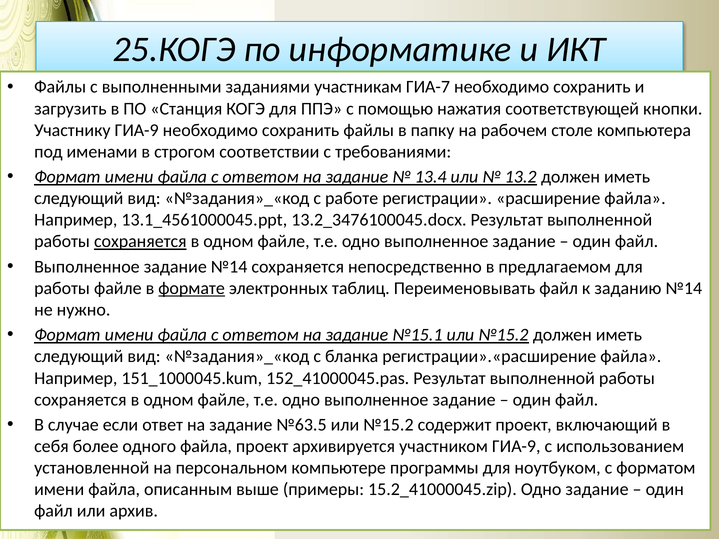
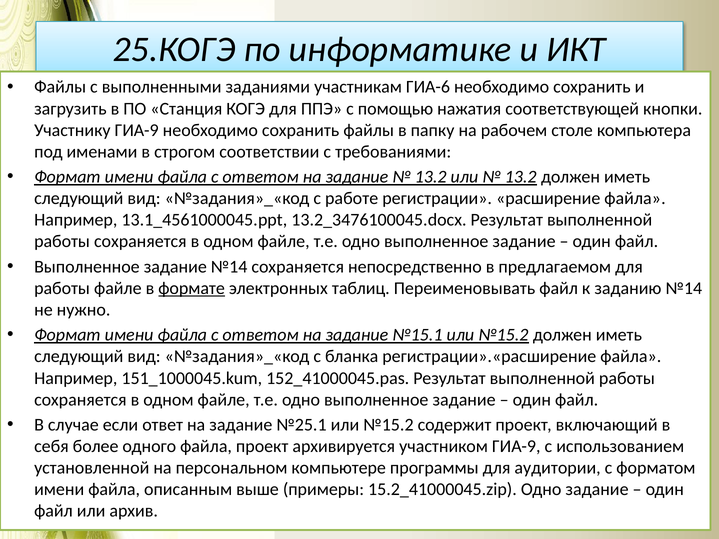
ГИА-7: ГИА-7 -> ГИА-6
13.4 at (431, 177): 13.4 -> 13.2
сохраняется at (140, 242) underline: present -> none
№63.5: №63.5 -> №25.1
ноутбуком: ноутбуком -> аудитории
